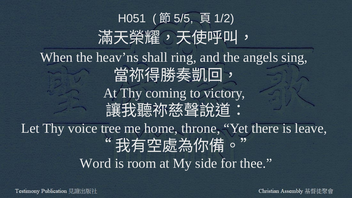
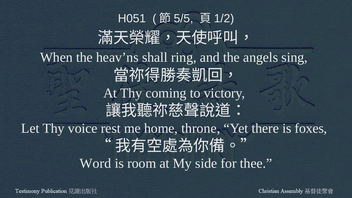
tree: tree -> rest
leave: leave -> foxes
